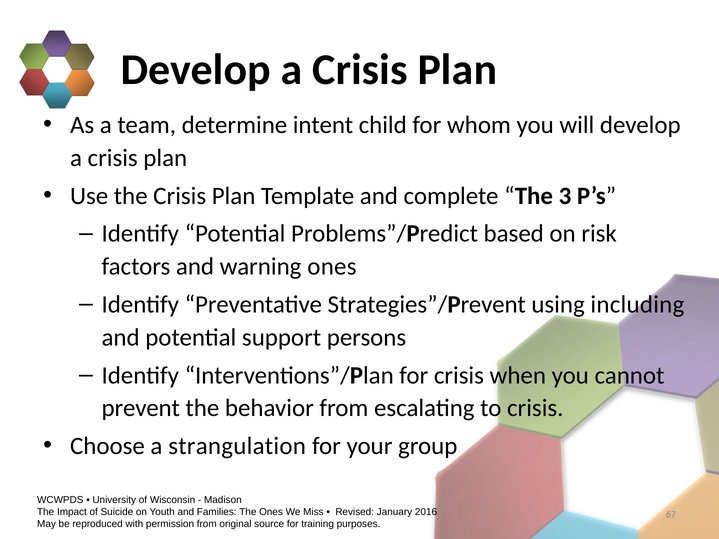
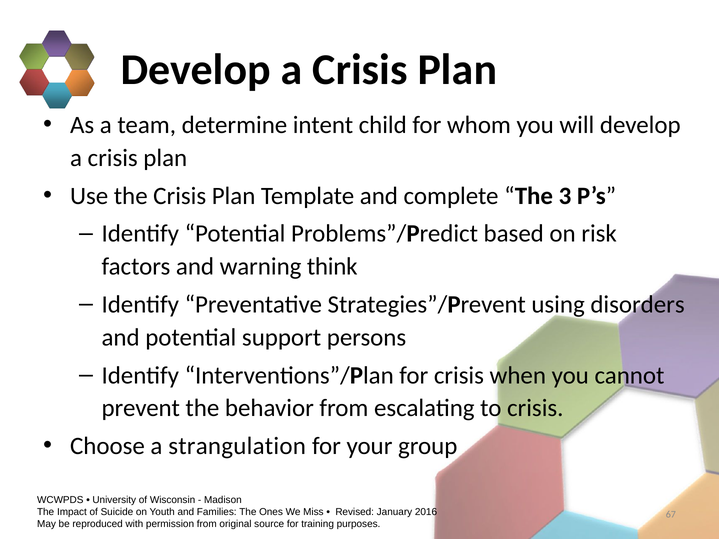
warning ones: ones -> think
including: including -> disorders
